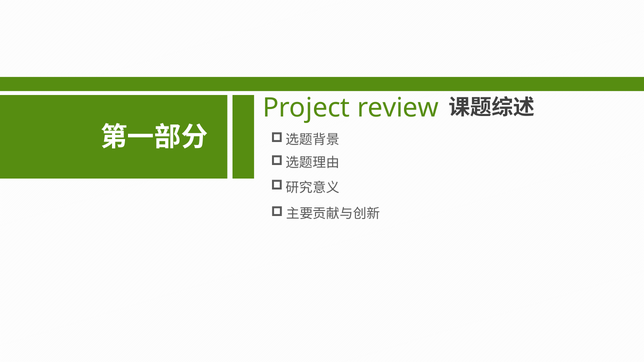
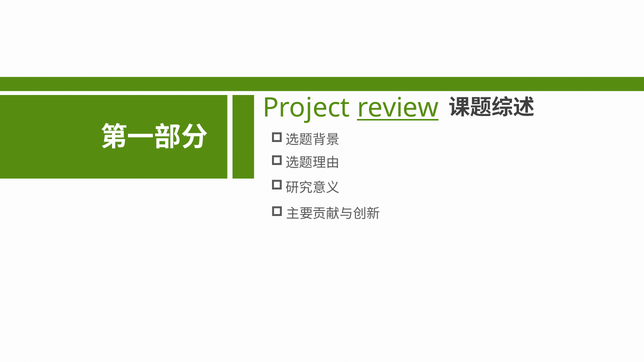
review underline: none -> present
